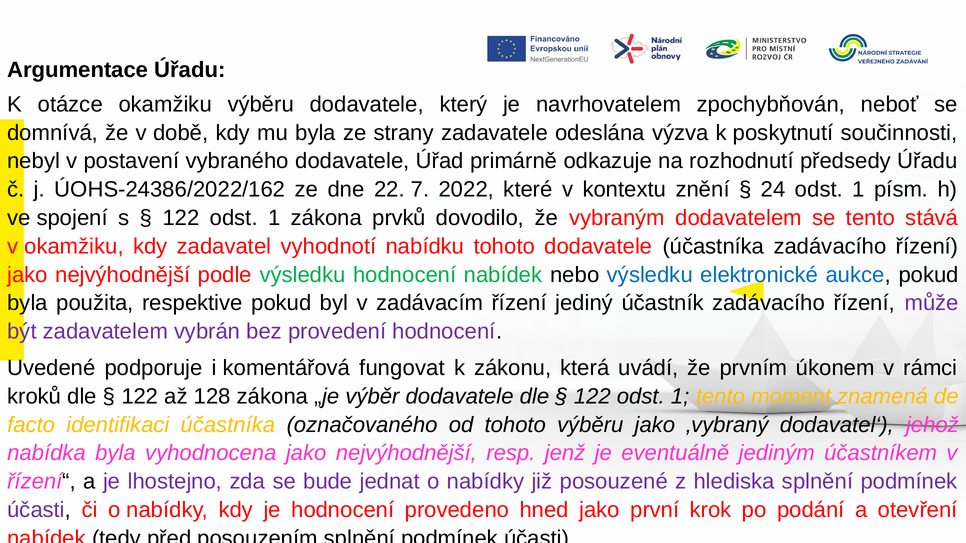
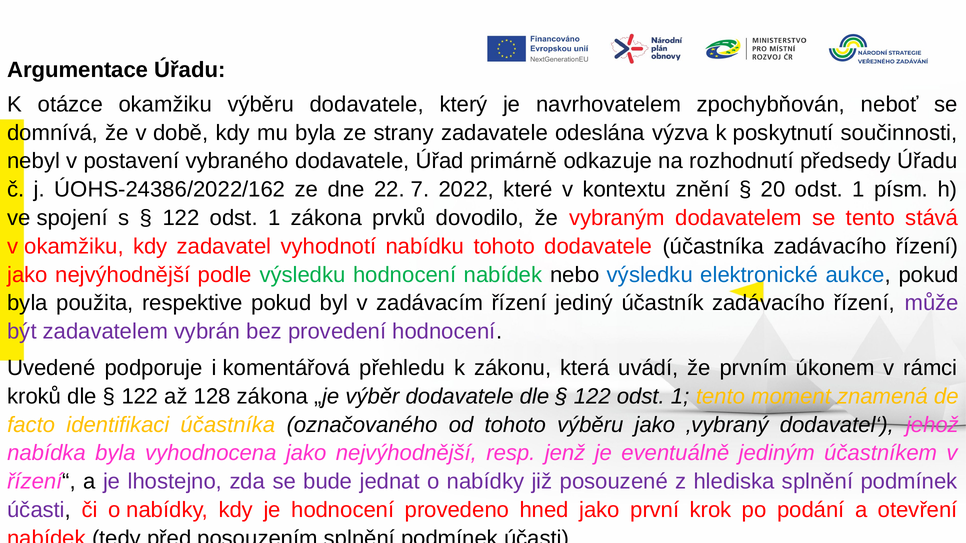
24: 24 -> 20
fungovat: fungovat -> přehledu
